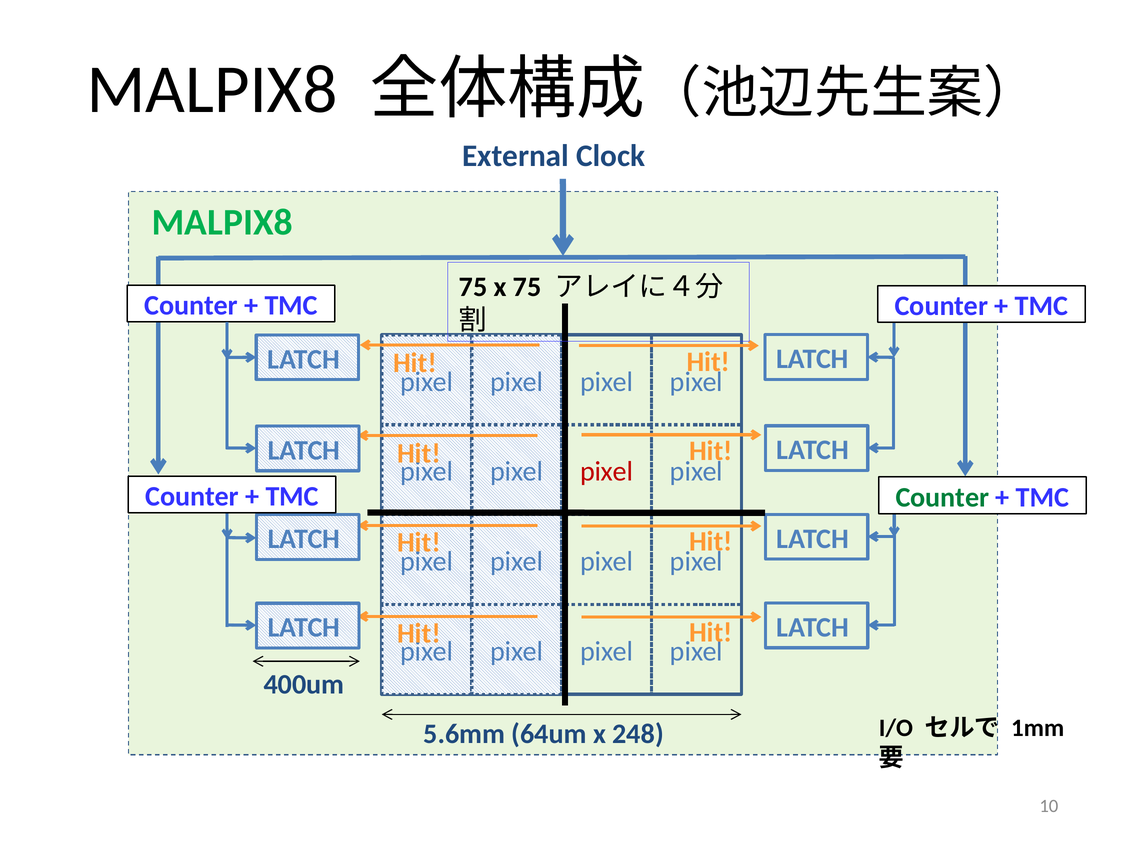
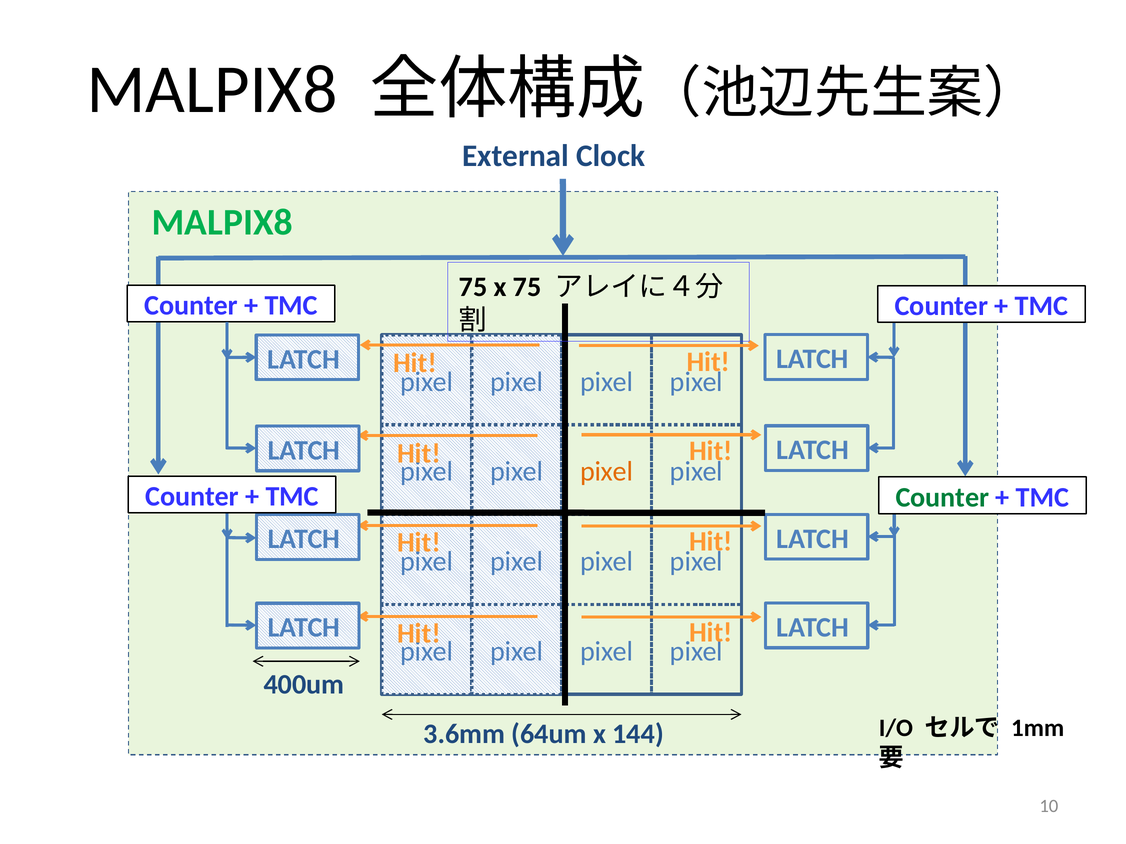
pixel at (607, 472) colour: red -> orange
5.6mm: 5.6mm -> 3.6mm
248: 248 -> 144
